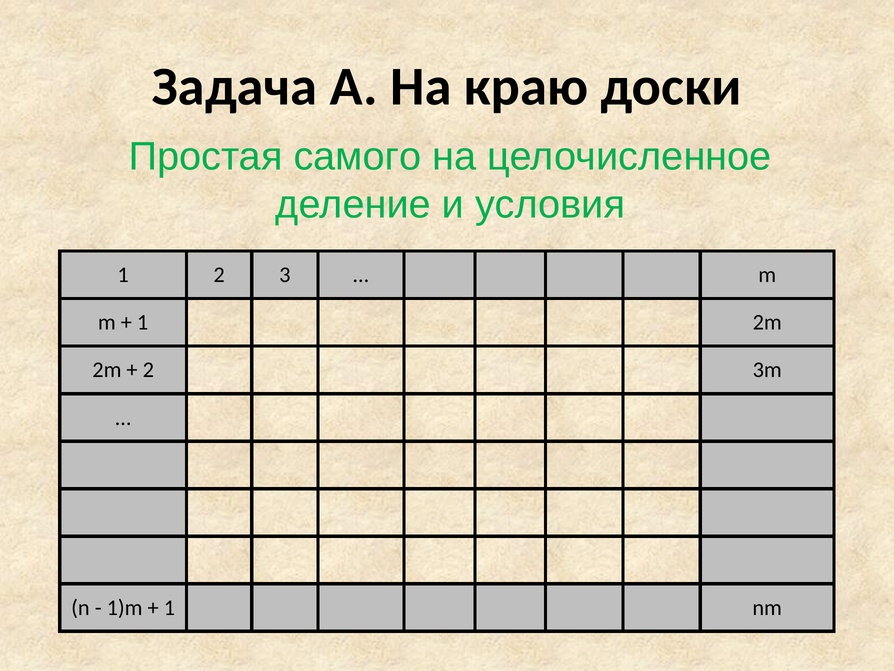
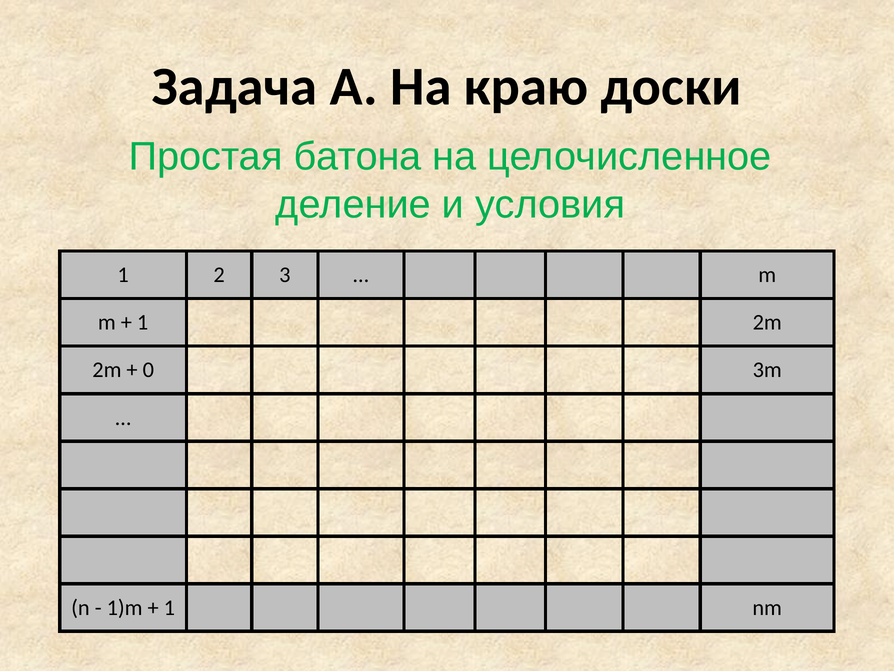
самого: самого -> батона
2 at (148, 370): 2 -> 0
